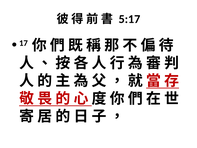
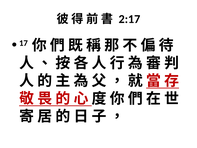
5:17: 5:17 -> 2:17
